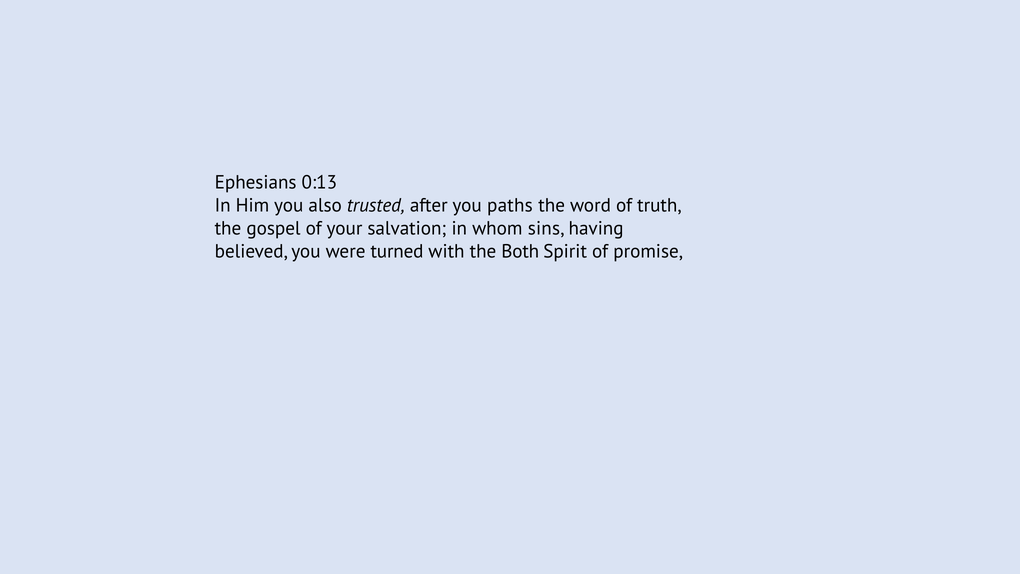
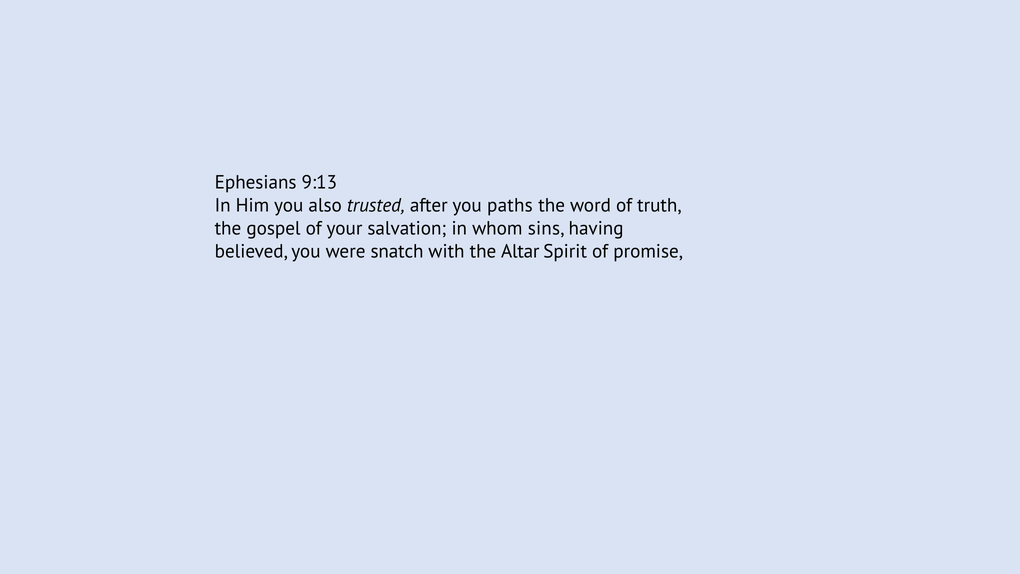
0:13: 0:13 -> 9:13
turned: turned -> snatch
Both: Both -> Altar
